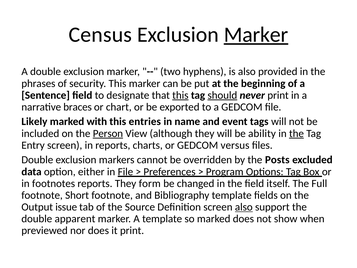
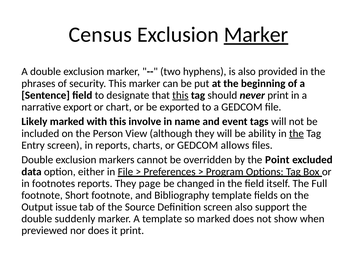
should underline: present -> none
braces: braces -> export
entries: entries -> involve
Person underline: present -> none
versus: versus -> allows
Posts: Posts -> Point
form: form -> page
also at (244, 207) underline: present -> none
apparent: apparent -> suddenly
